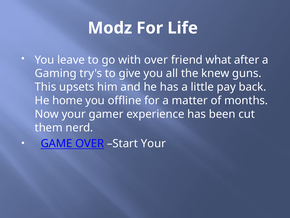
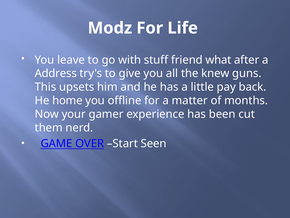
with over: over -> stuff
Gaming: Gaming -> Address
Start Your: Your -> Seen
